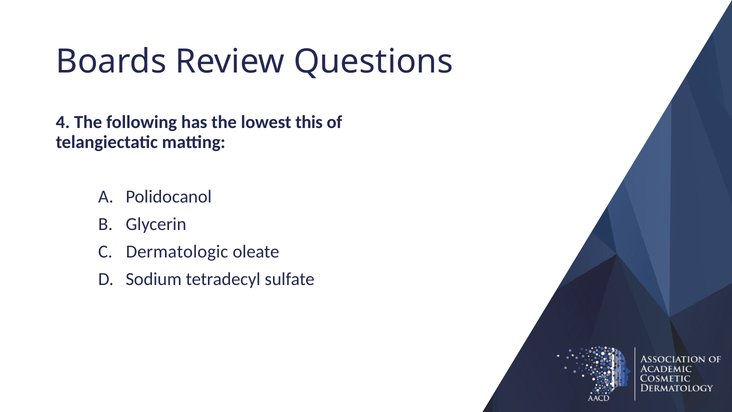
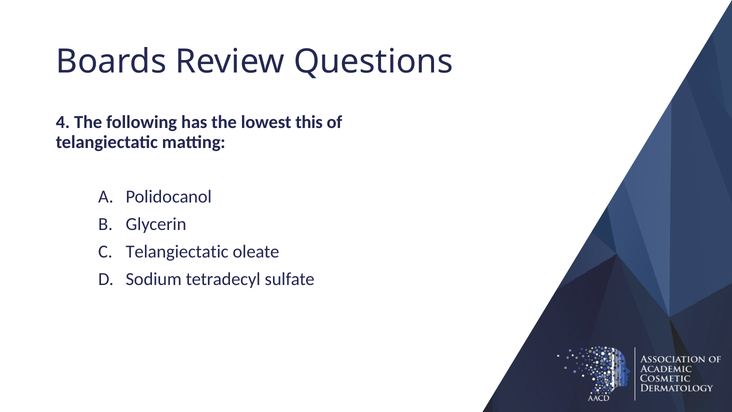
Dermatologic at (177, 251): Dermatologic -> Telangiectatic
